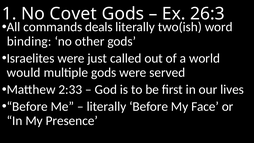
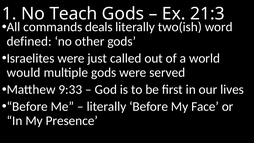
Covet: Covet -> Teach
26:3: 26:3 -> 21:3
binding: binding -> defined
2:33: 2:33 -> 9:33
